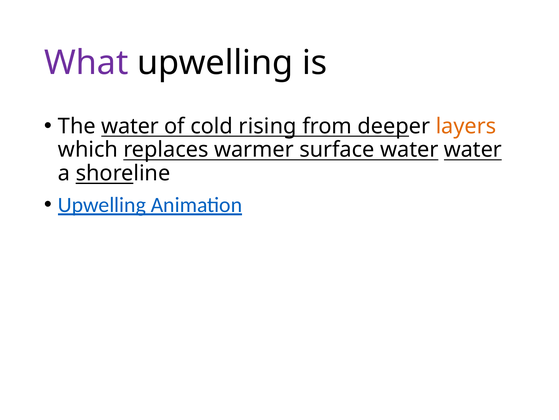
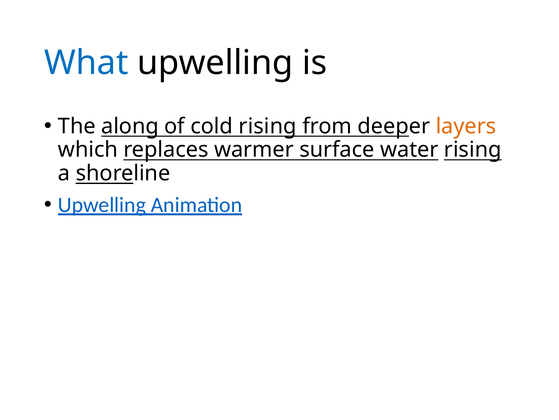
What colour: purple -> blue
The water: water -> along
water water: water -> rising
